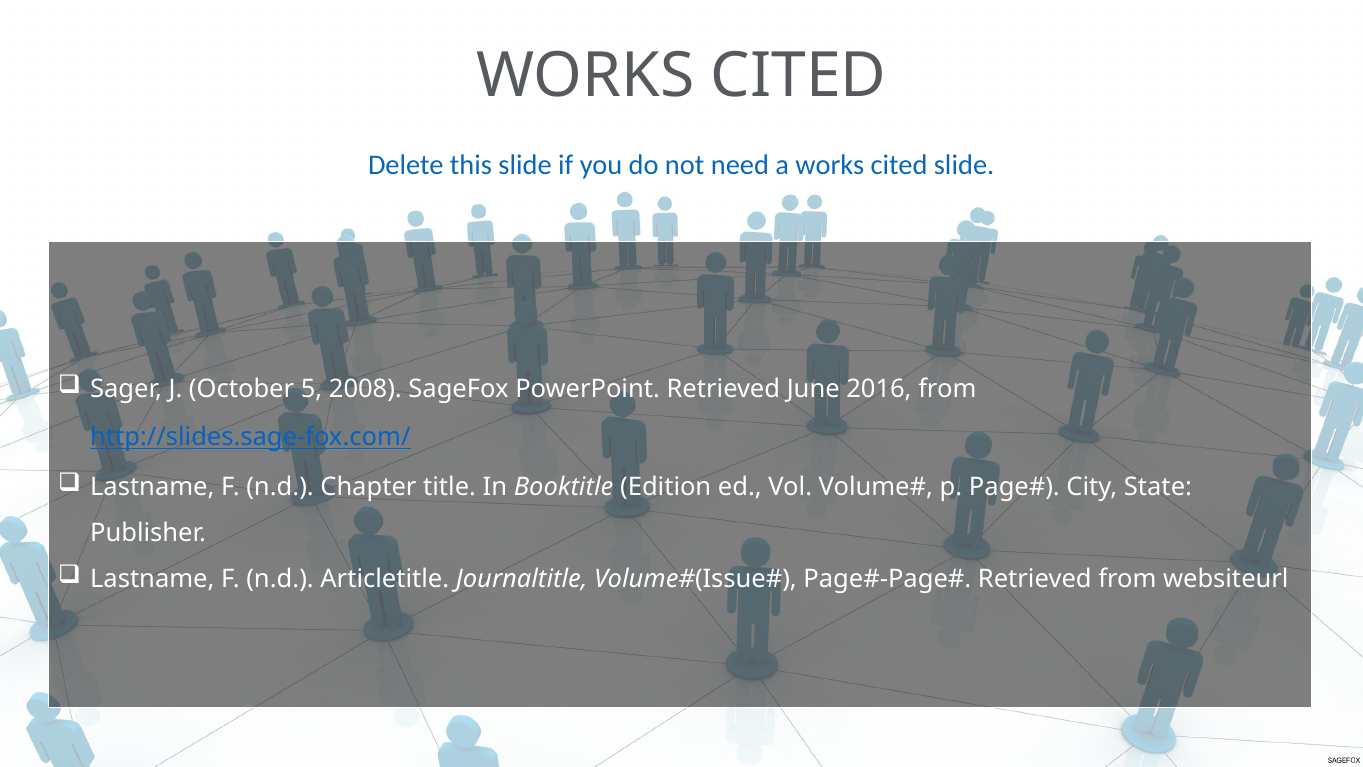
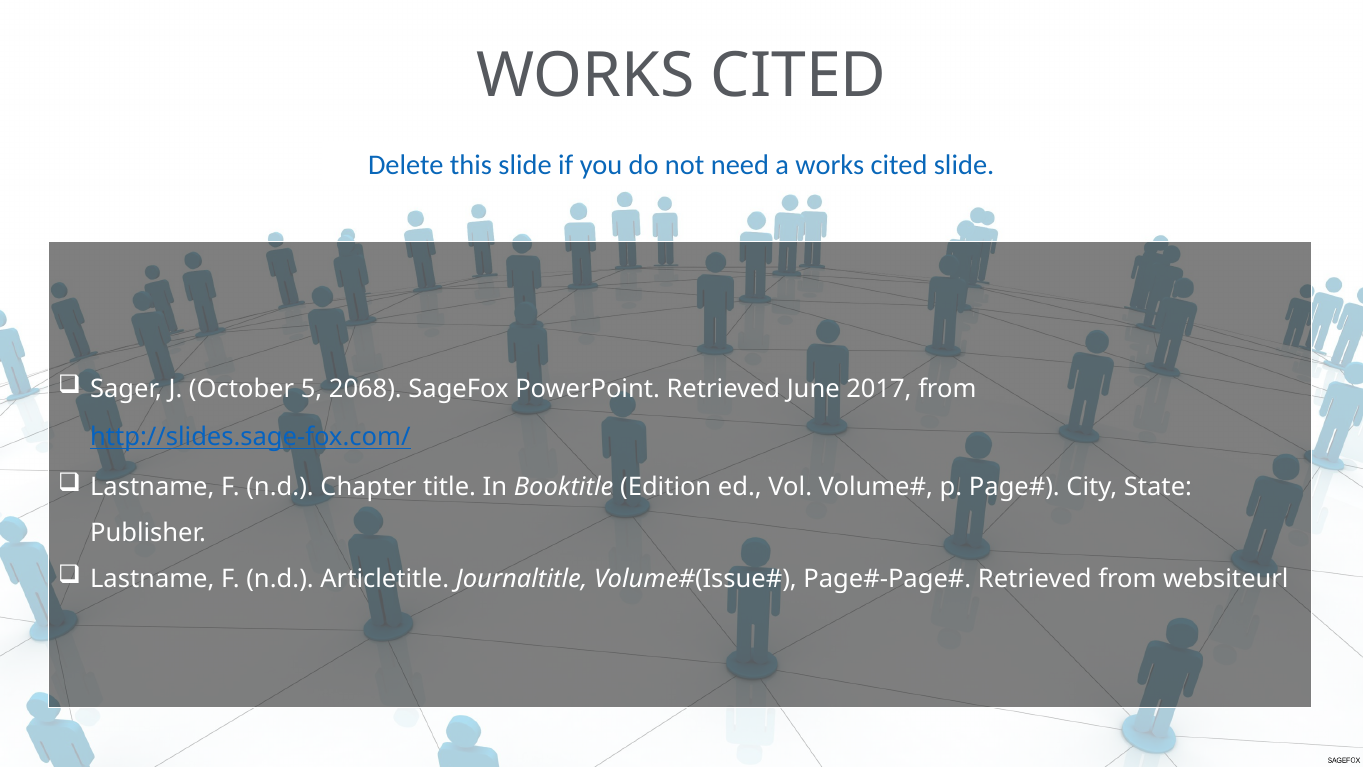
2008: 2008 -> 2068
2016: 2016 -> 2017
